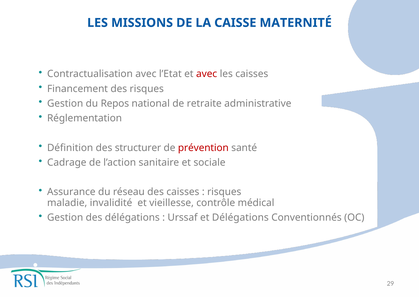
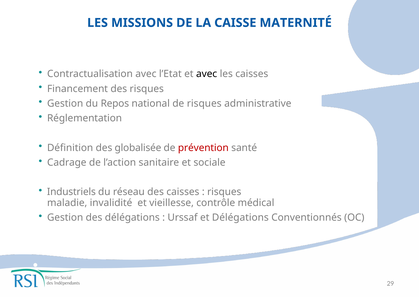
avec at (207, 74) colour: red -> black
de retraite: retraite -> risques
structurer: structurer -> globalisée
Assurance: Assurance -> Industriels
